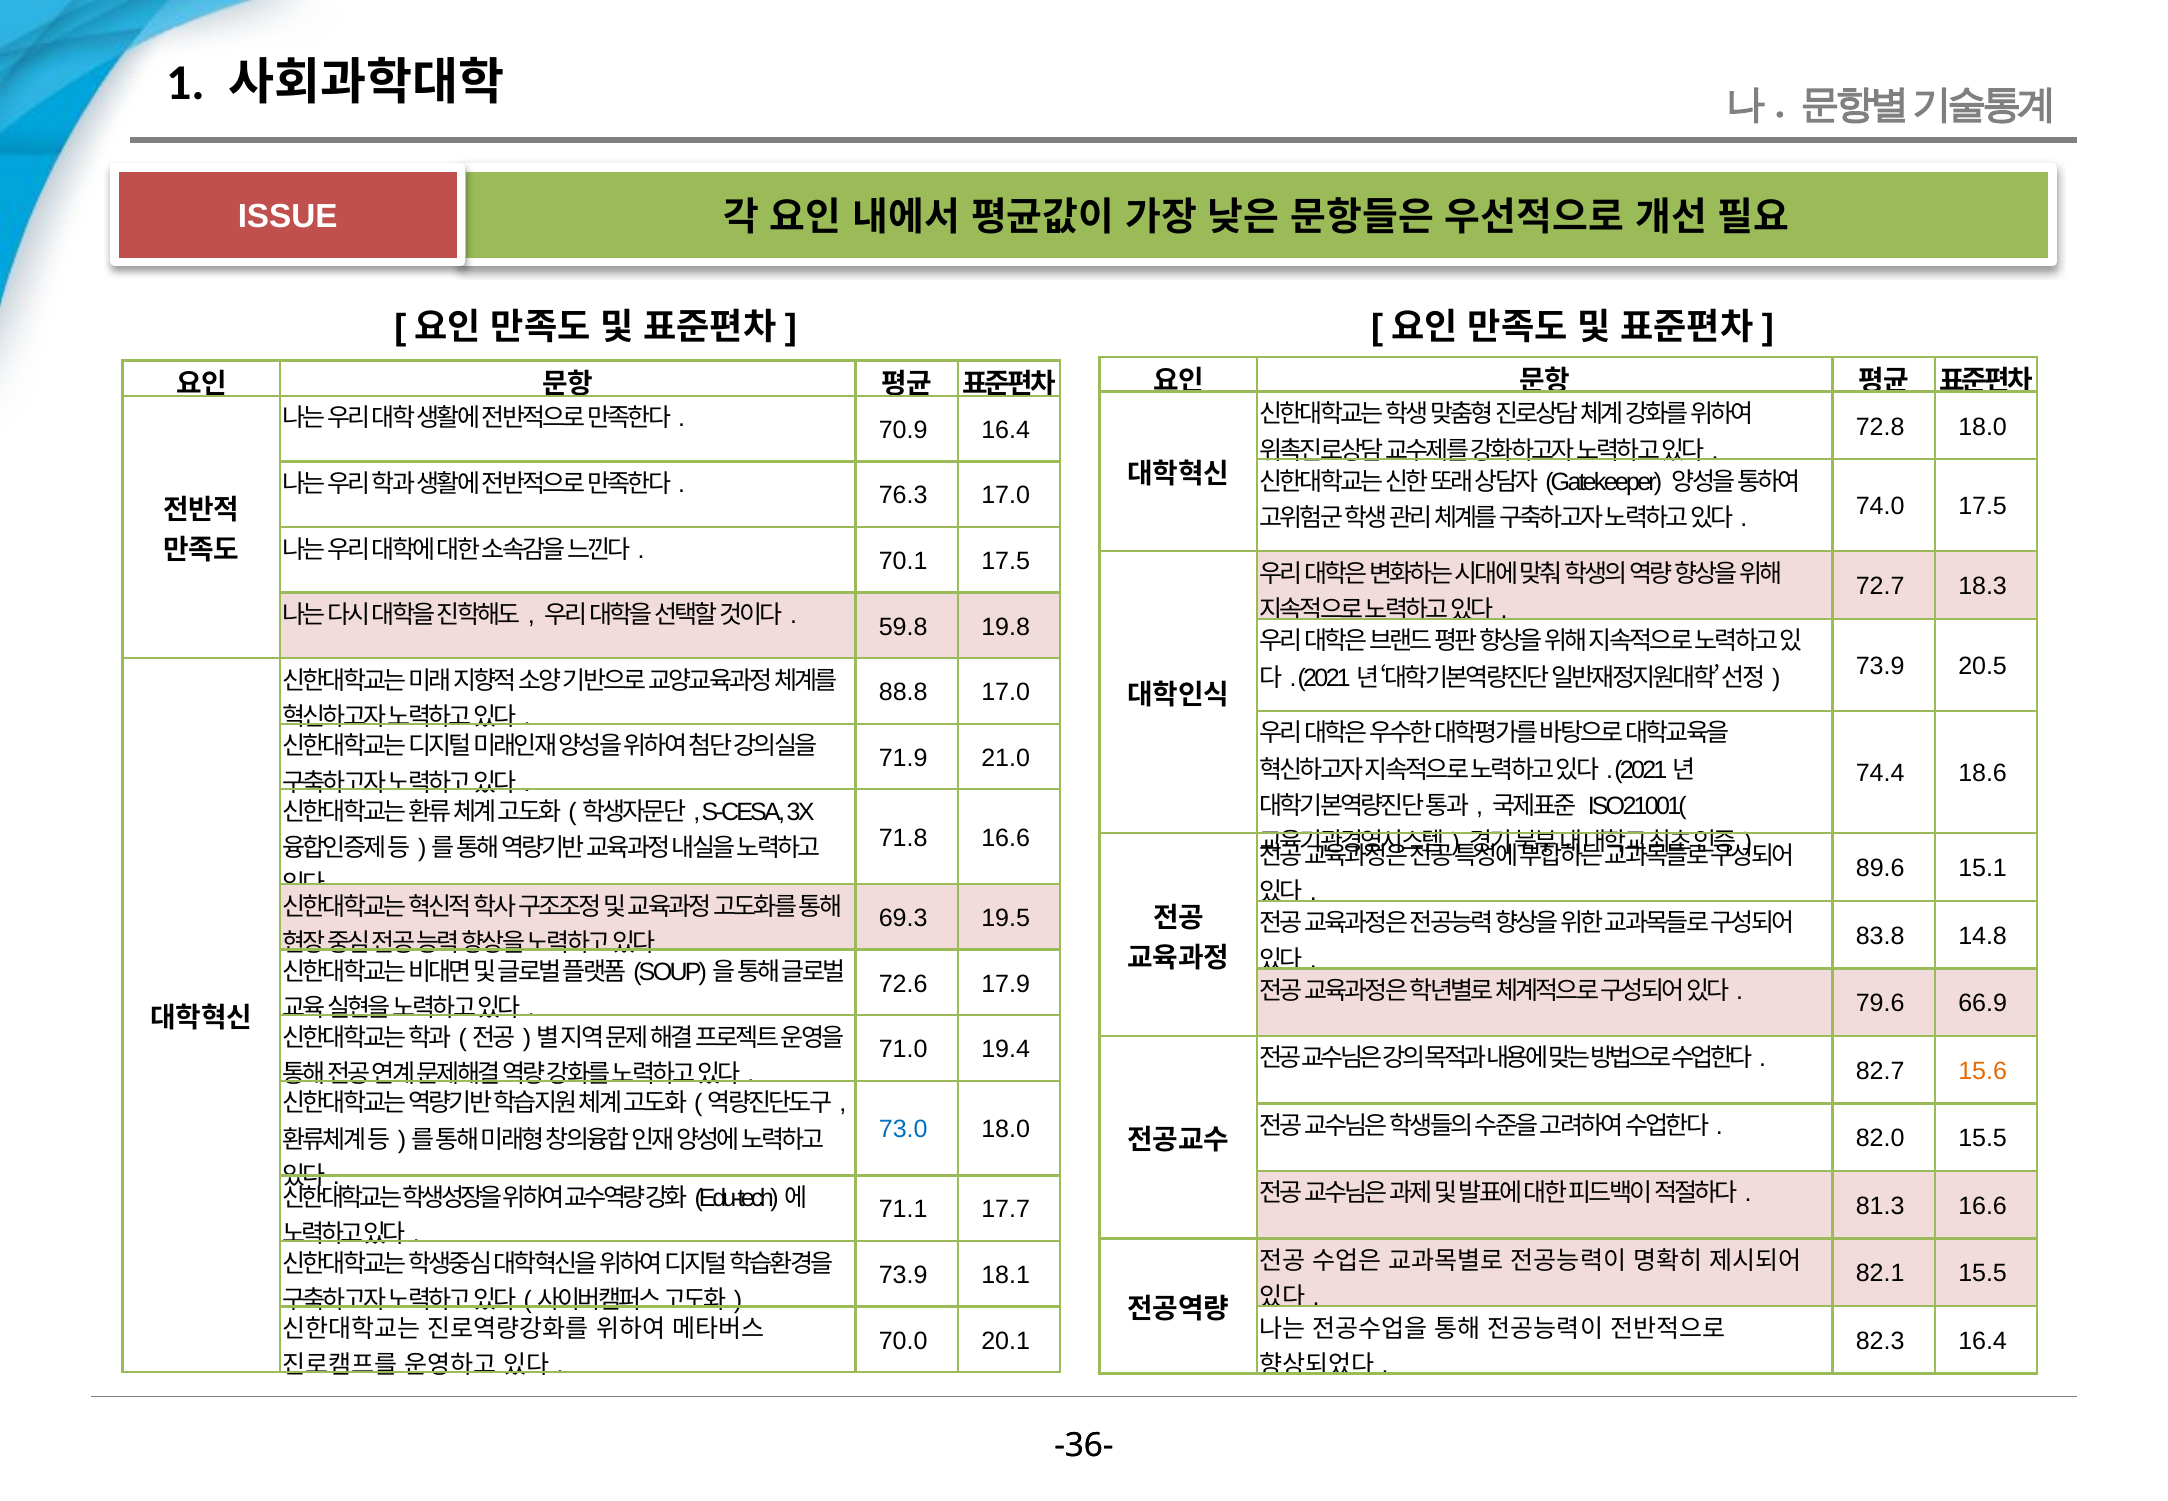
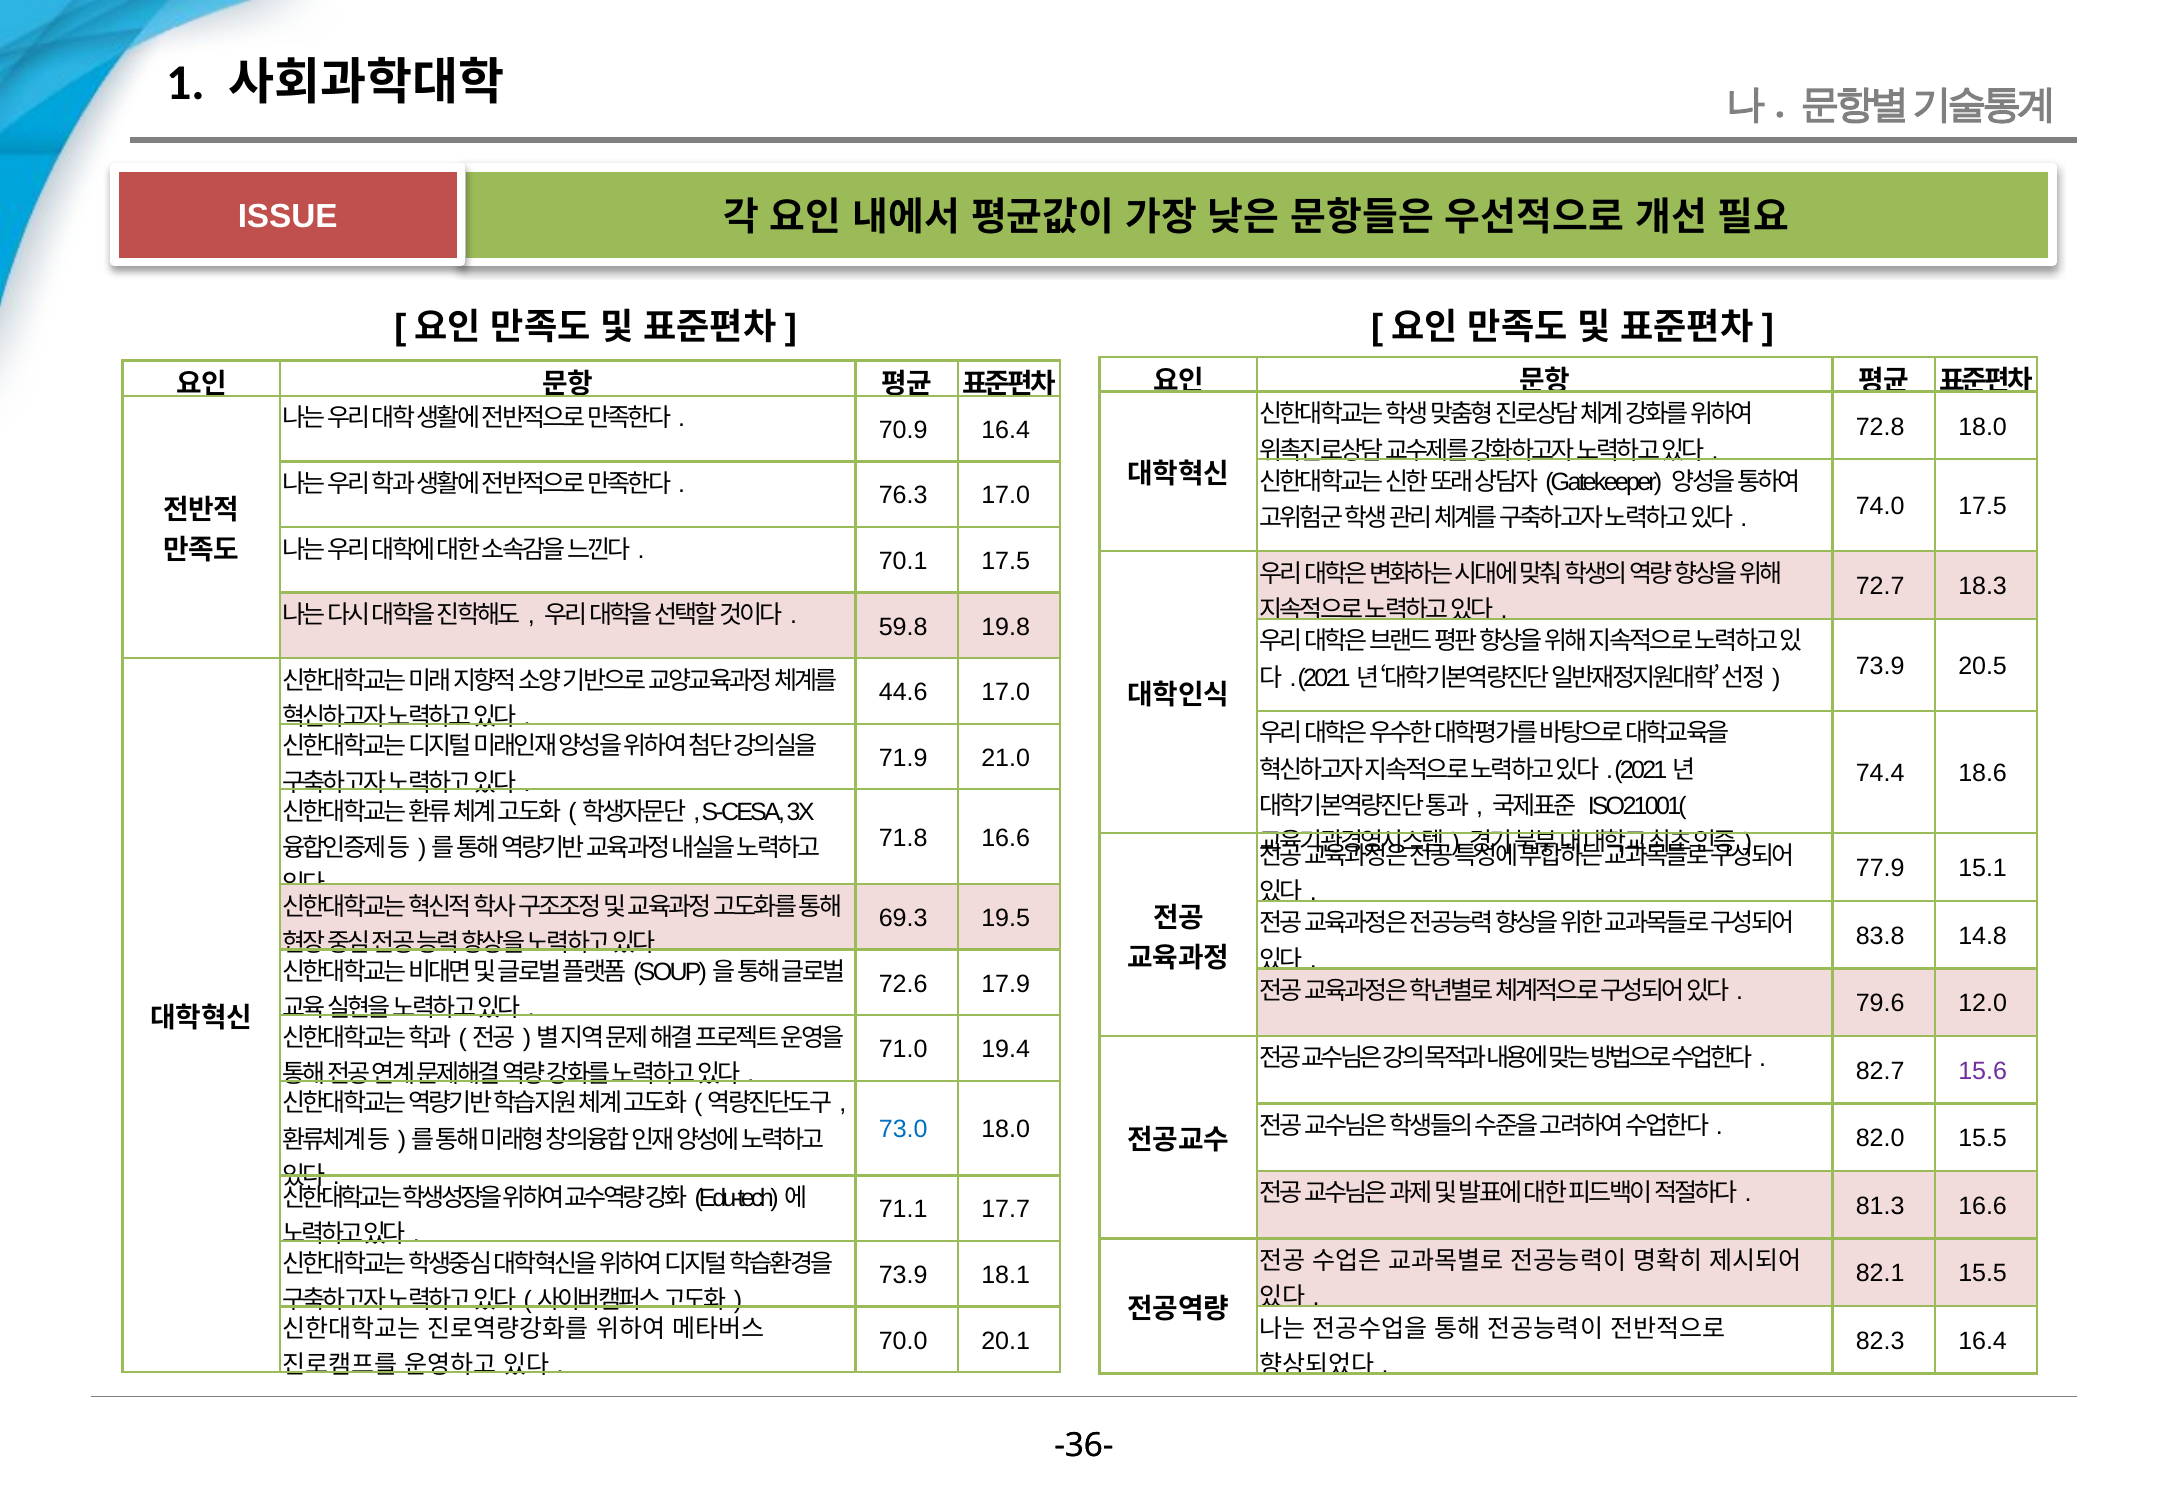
88.8: 88.8 -> 44.6
89.6: 89.6 -> 77.9
66.9: 66.9 -> 12.0
15.6 colour: orange -> purple
